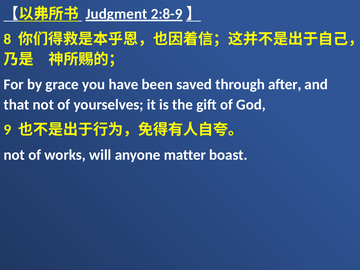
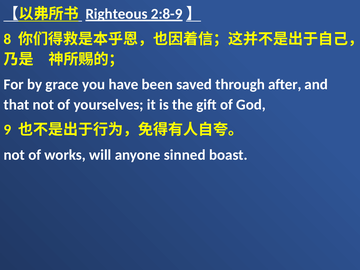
Judgment: Judgment -> Righteous
matter: matter -> sinned
